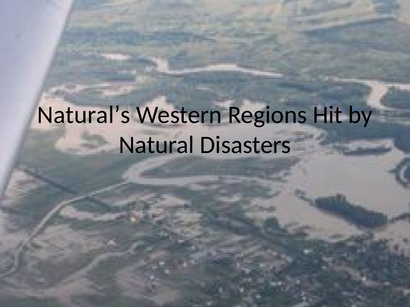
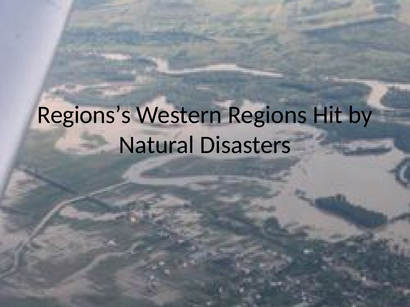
Natural’s: Natural’s -> Regions’s
